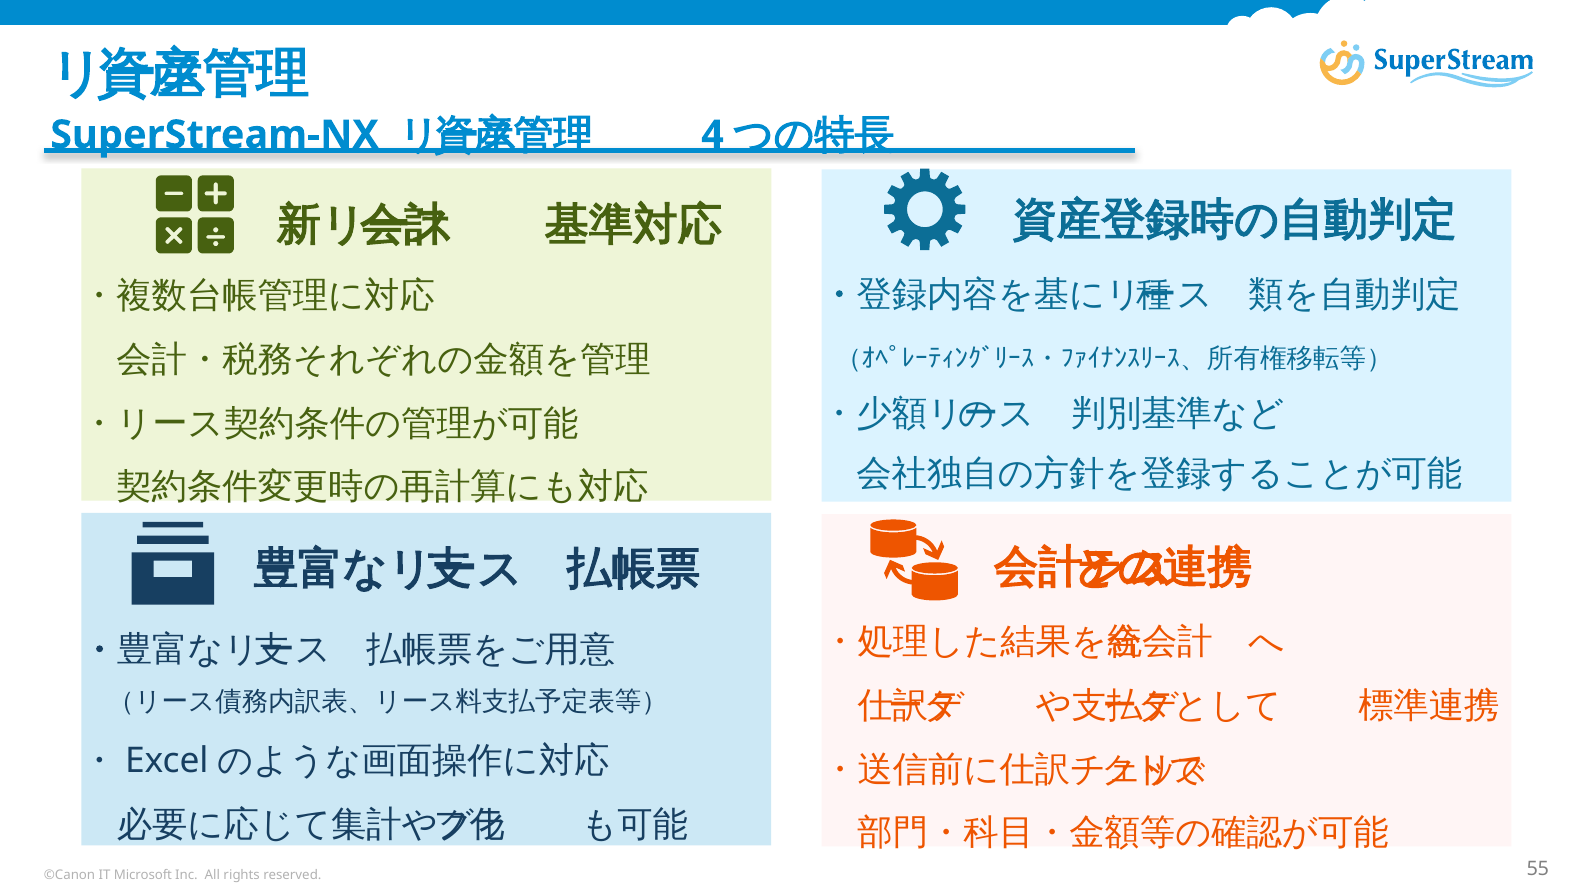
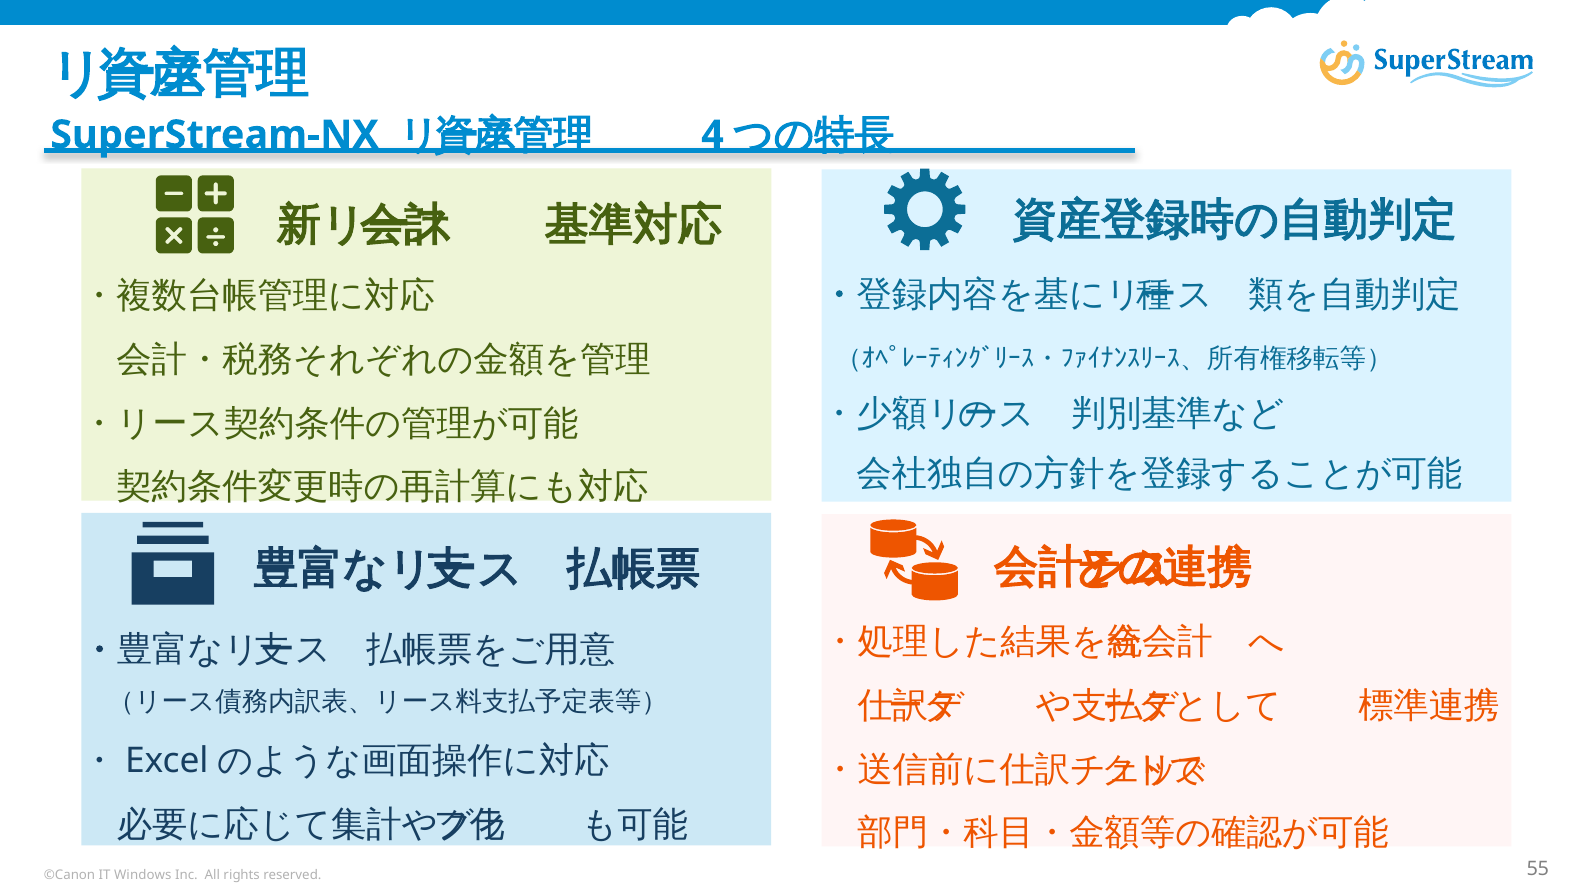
Microsoft: Microsoft -> Windows
